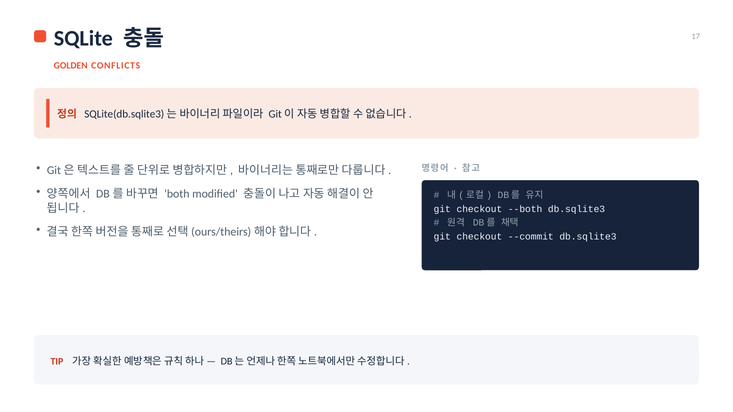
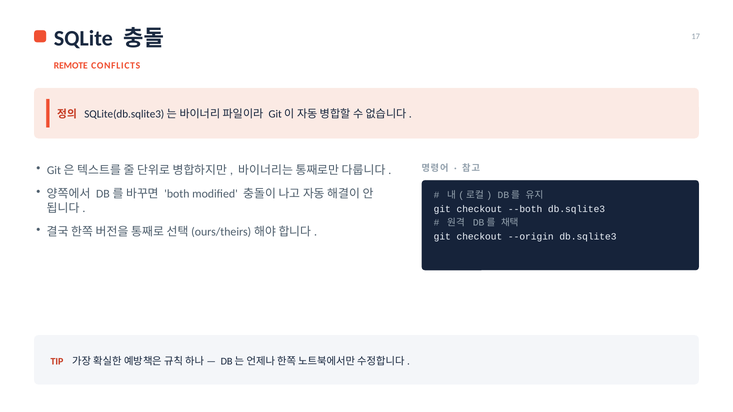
GOLDEN: GOLDEN -> REMOTE
--commit: --commit -> --origin
